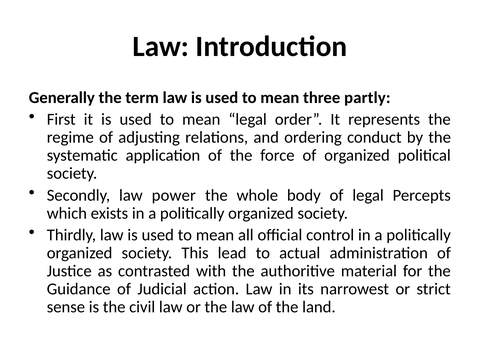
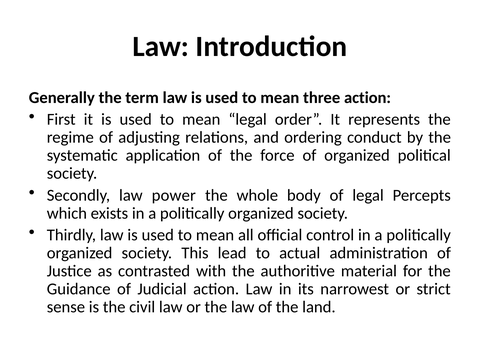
three partly: partly -> action
